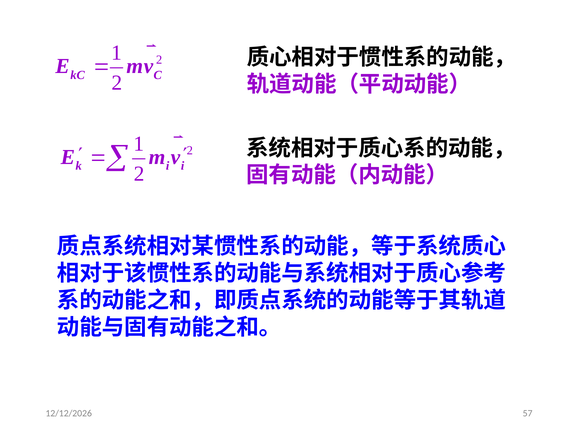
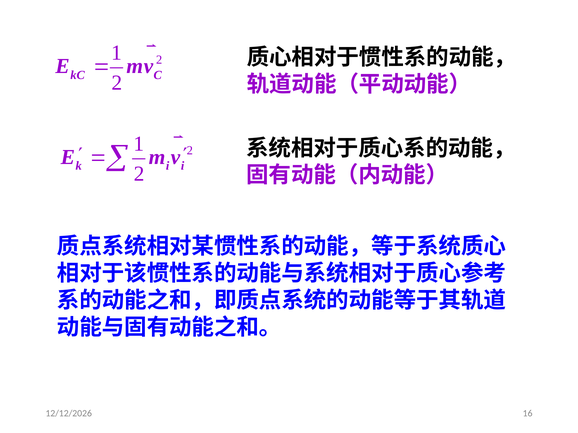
57: 57 -> 16
